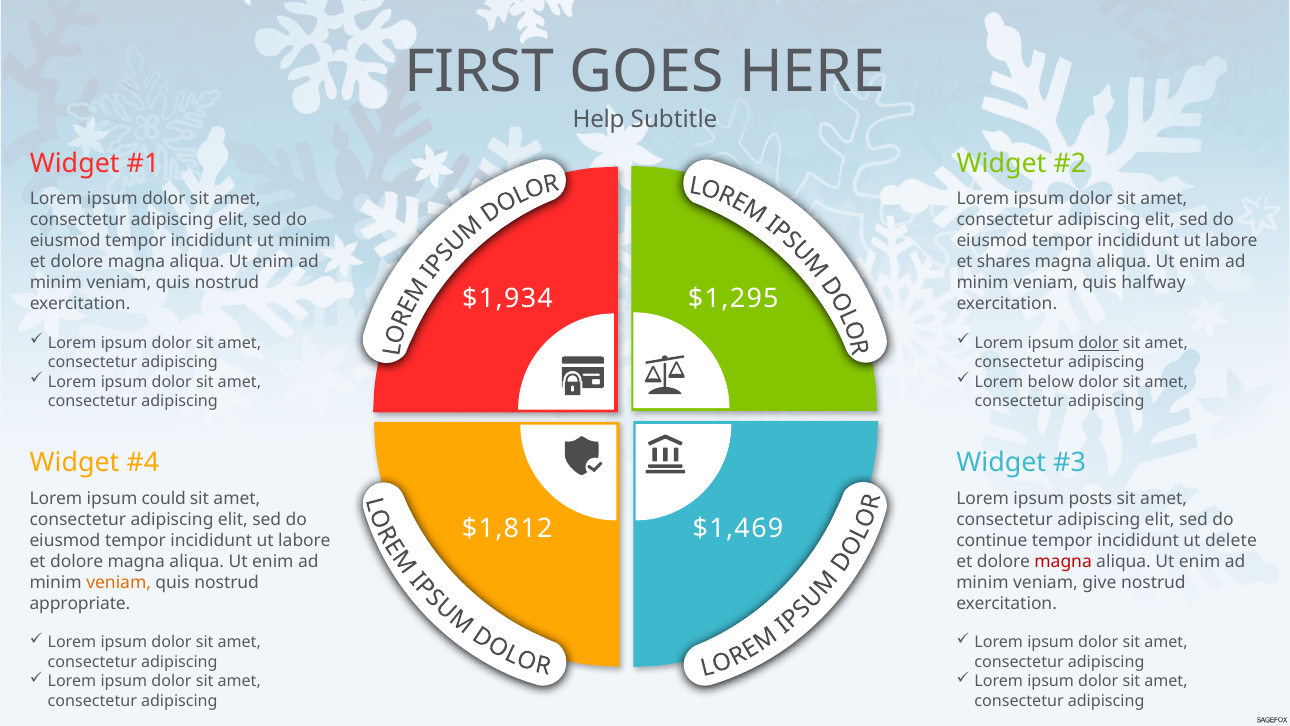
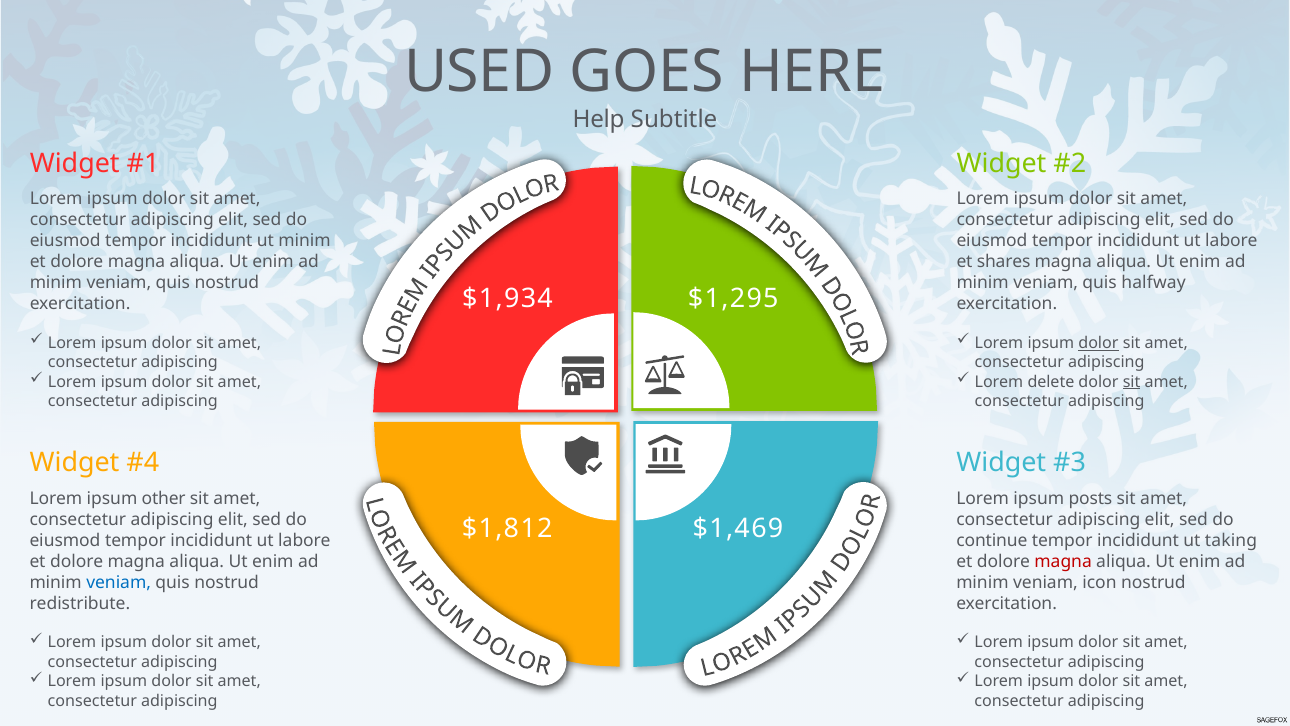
FIRST: FIRST -> USED
below: below -> delete
sit at (1132, 382) underline: none -> present
could: could -> other
delete: delete -> taking
veniam at (119, 582) colour: orange -> blue
give: give -> icon
appropriate: appropriate -> redistribute
